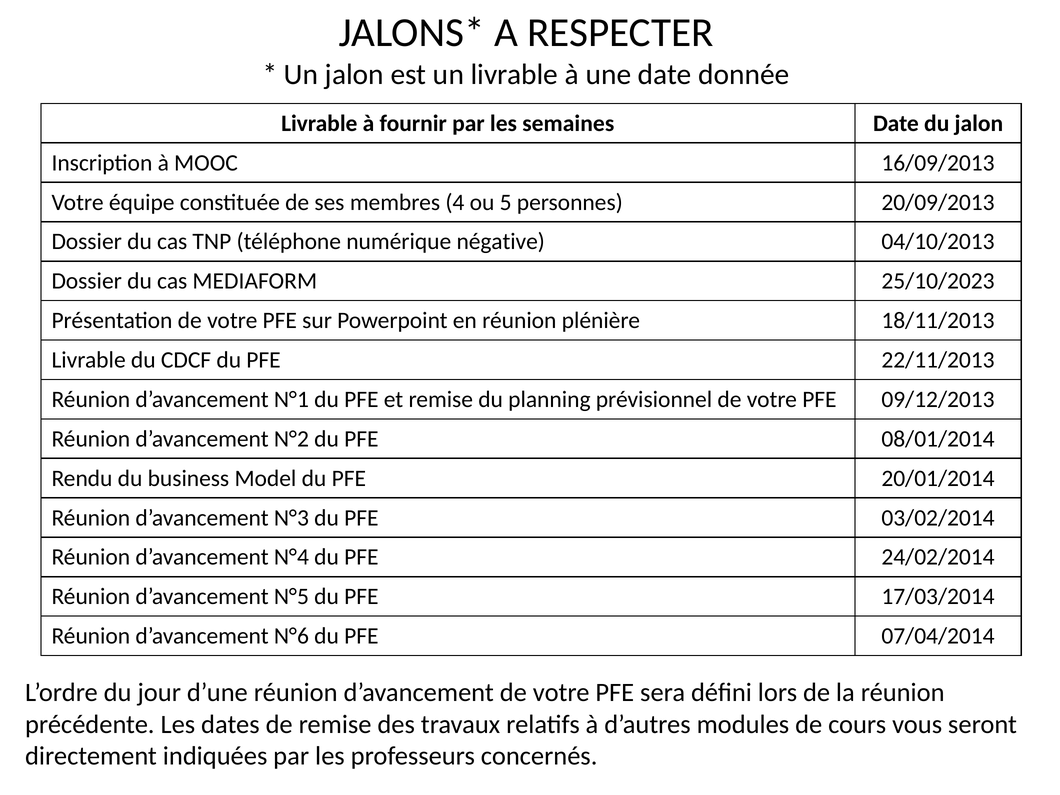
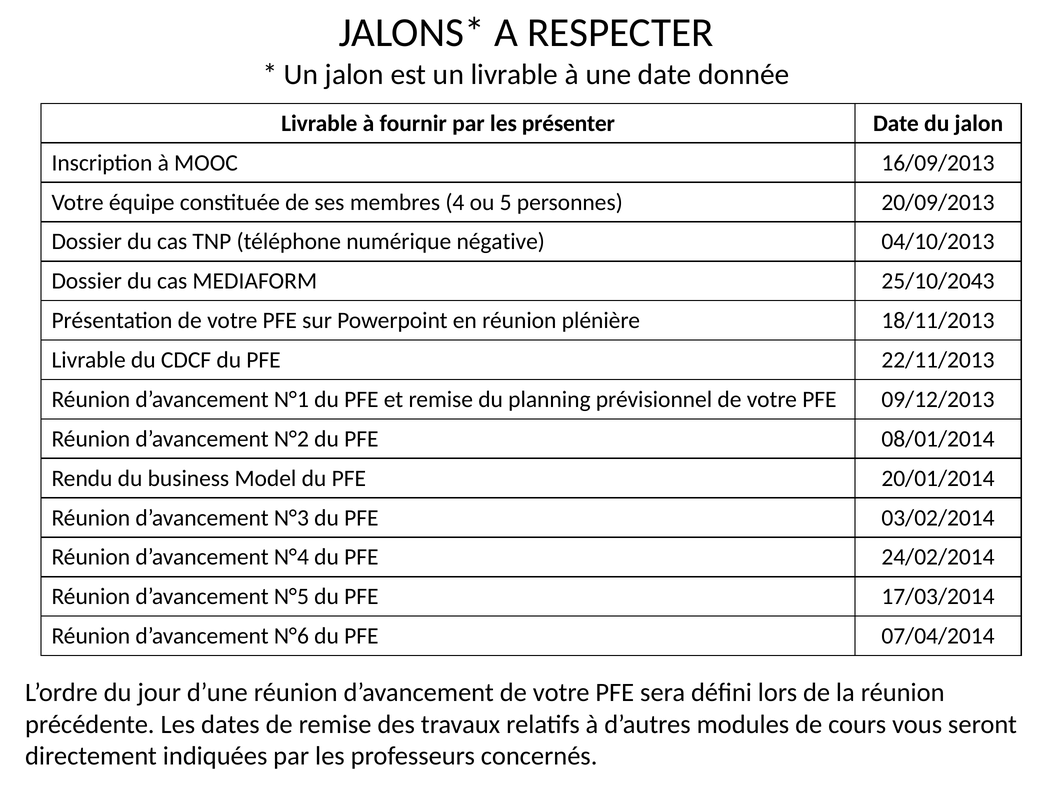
semaines: semaines -> présenter
25/10/2023: 25/10/2023 -> 25/10/2043
